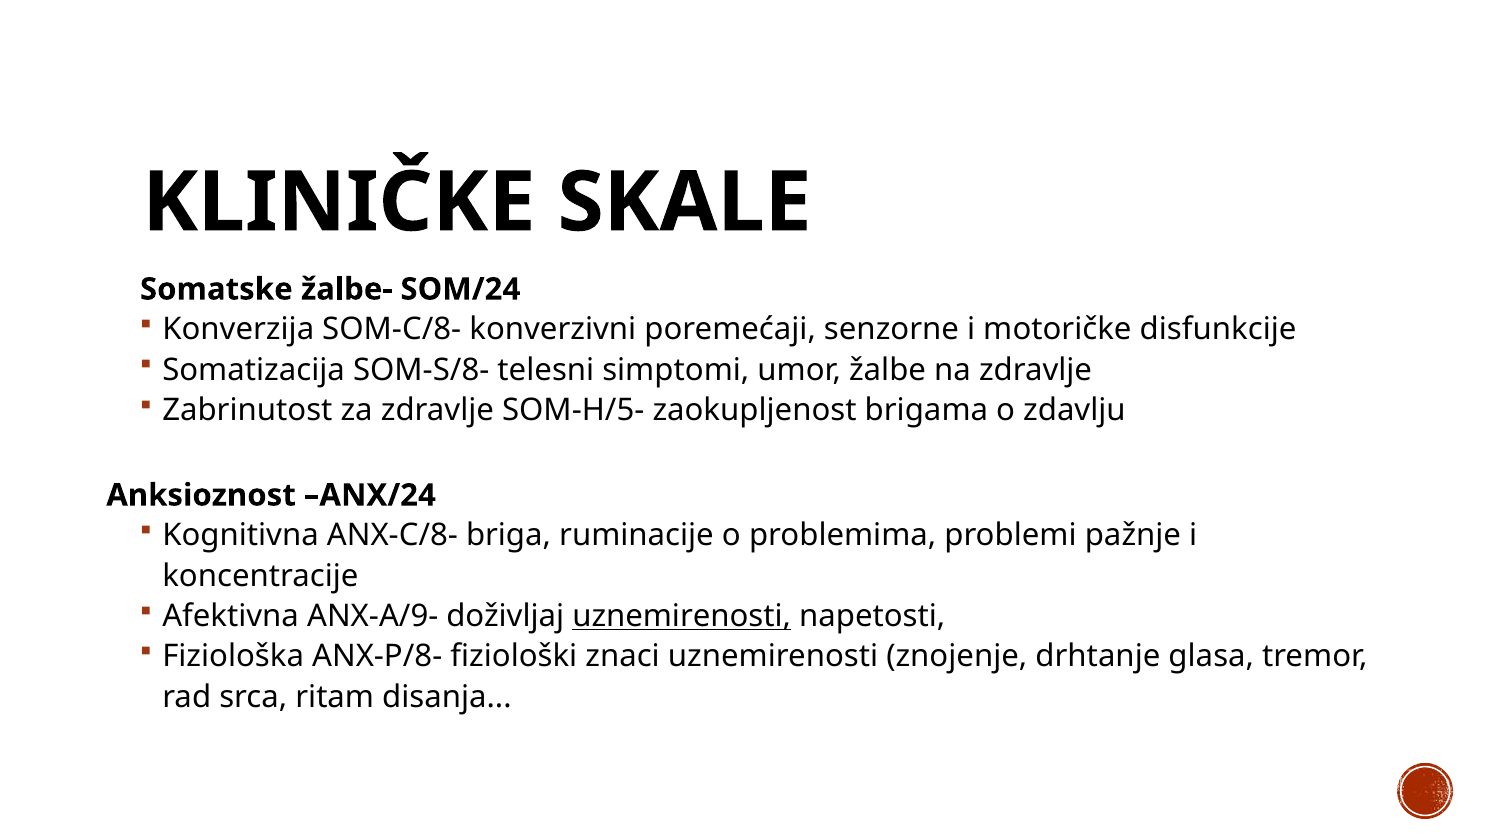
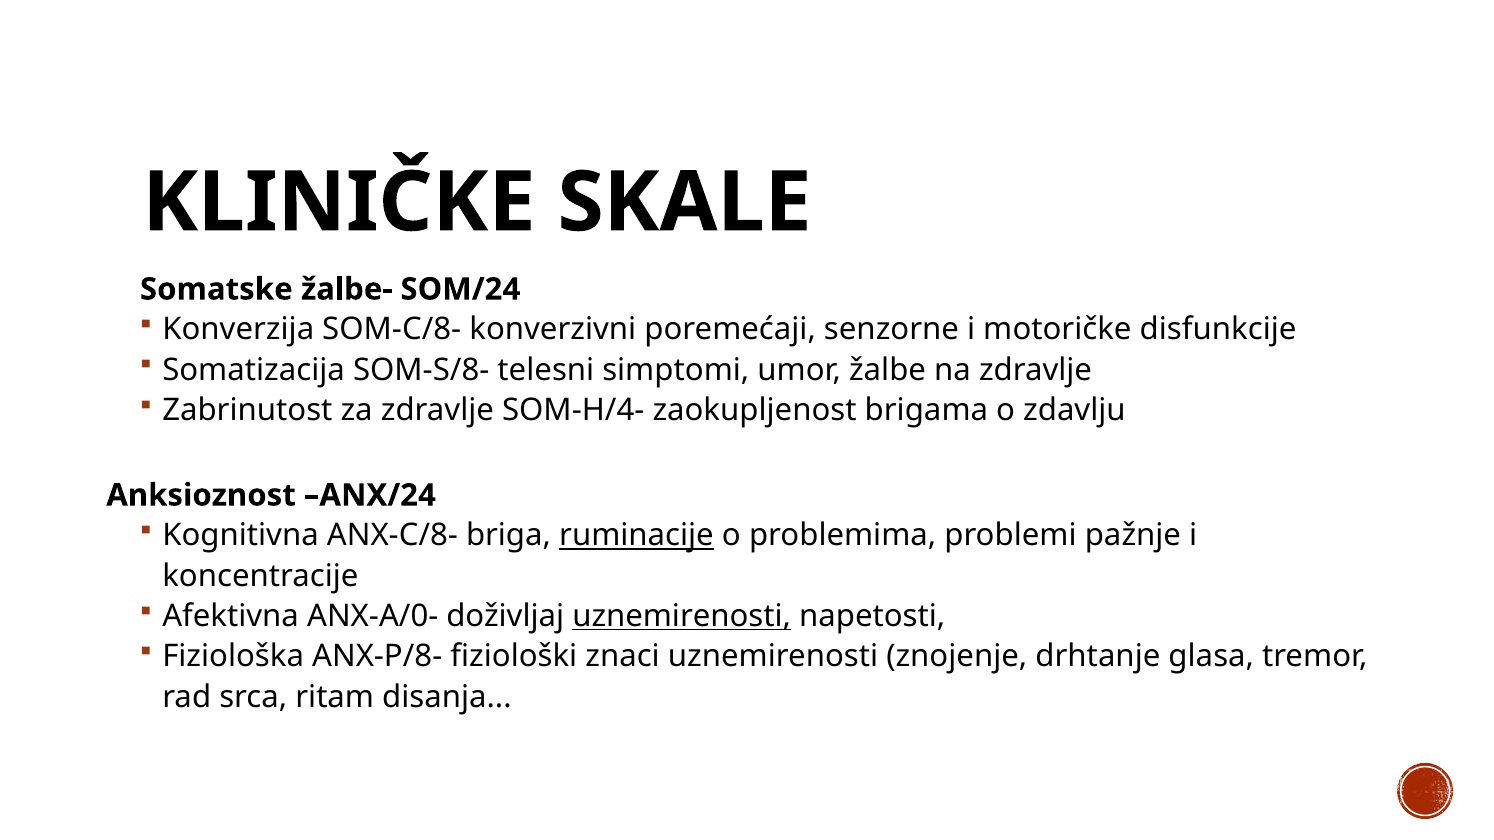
SOM-H/5-: SOM-H/5- -> SOM-H/4-
ruminacije underline: none -> present
ANX-A/9-: ANX-A/9- -> ANX-A/0-
